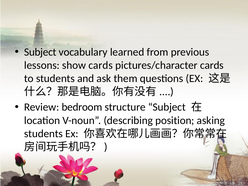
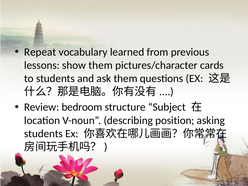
Subject at (40, 52): Subject -> Repeat
show cards: cards -> them
